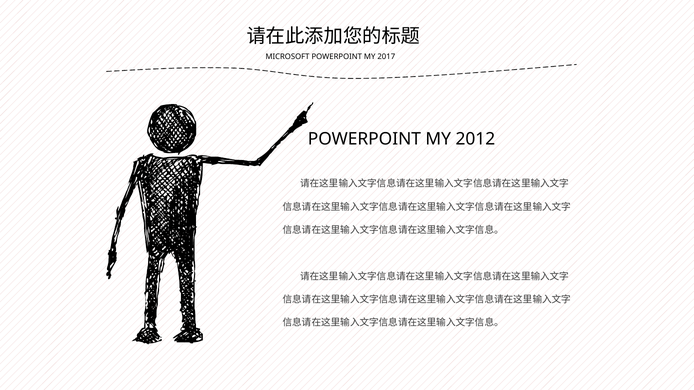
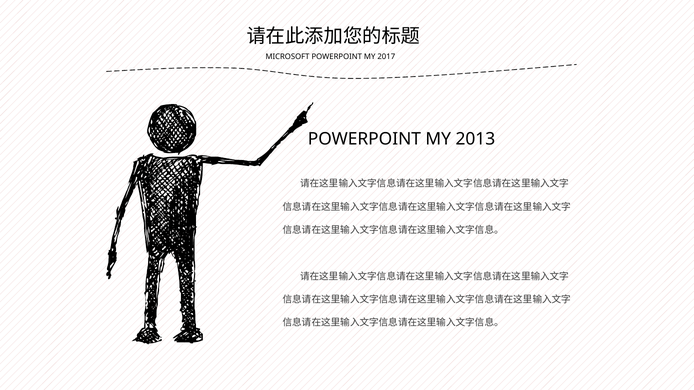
2012: 2012 -> 2013
